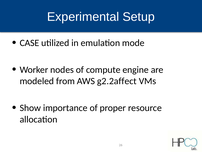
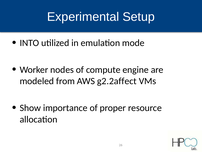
CASE: CASE -> INTO
